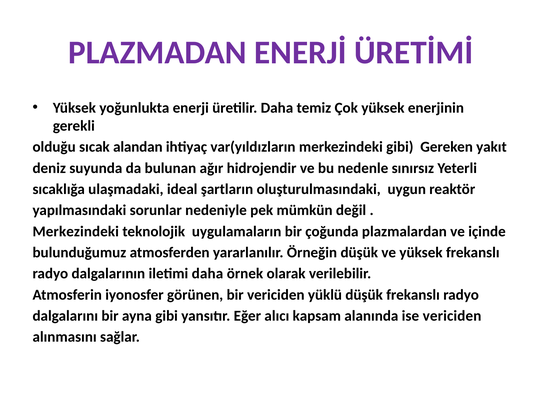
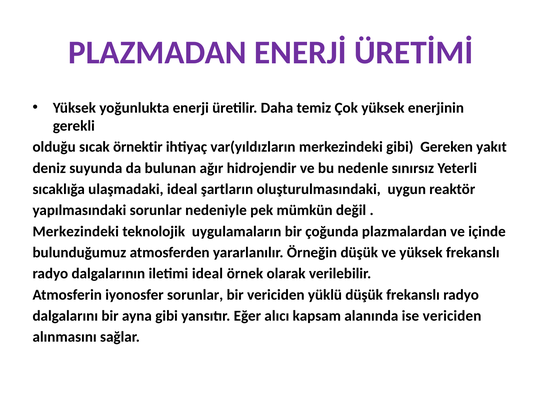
alandan: alandan -> örnektir
iletimi daha: daha -> ideal
iyonosfer görünen: görünen -> sorunlar
